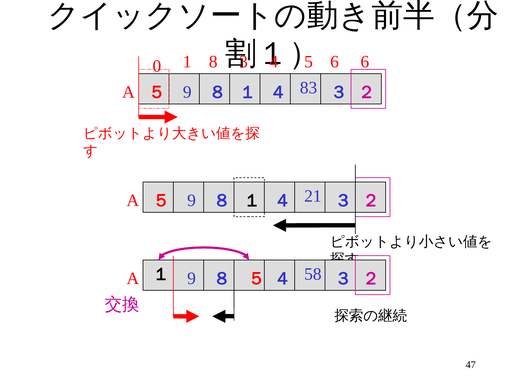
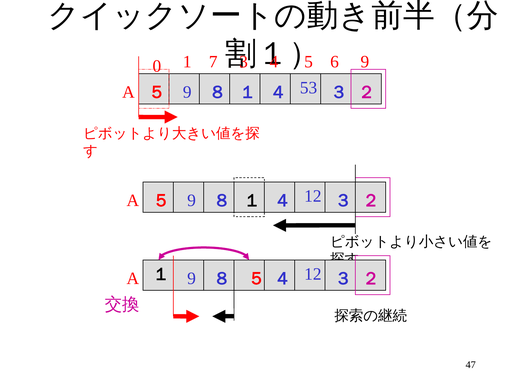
8: 8 -> 7
6 at (365, 62): 6 -> 9
83: 83 -> 53
21 at (313, 196): 21 -> 12
58 at (313, 274): 58 -> 12
